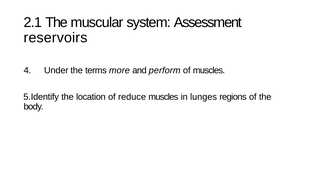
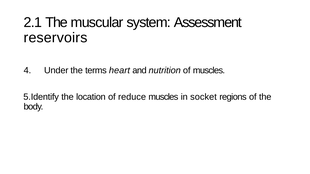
more: more -> heart
perform: perform -> nutrition
lunges: lunges -> socket
